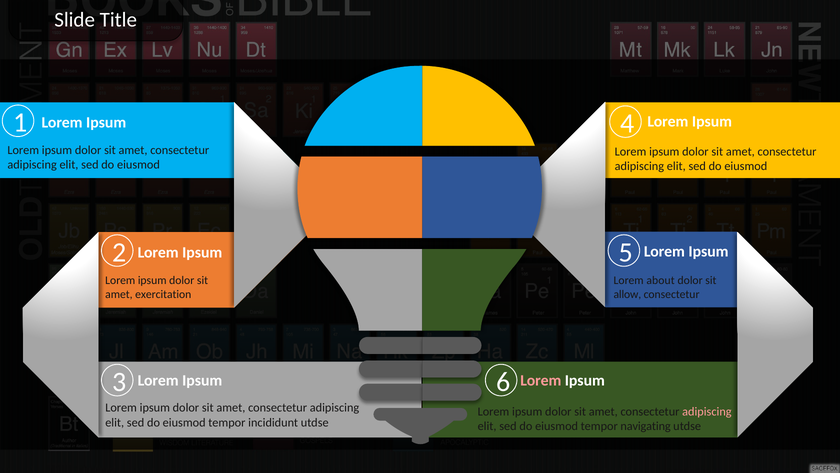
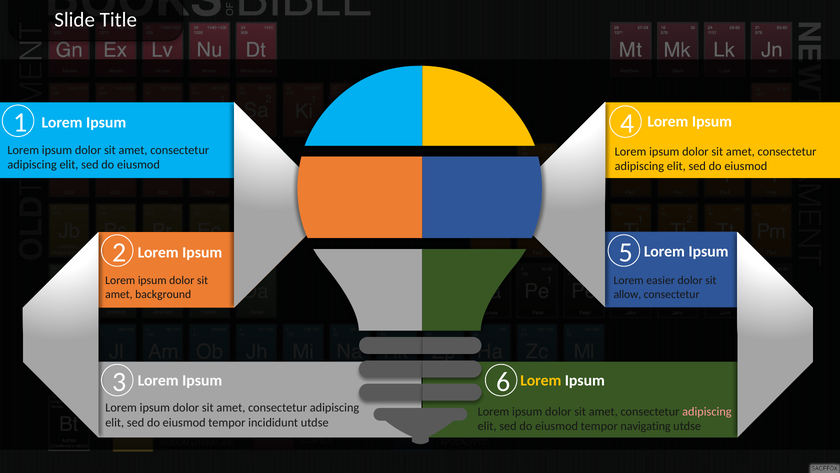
about: about -> easier
exercitation: exercitation -> background
Lorem at (541, 380) colour: pink -> yellow
